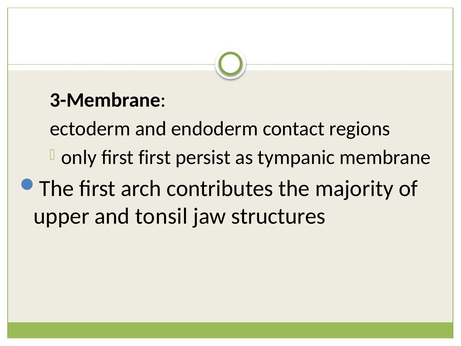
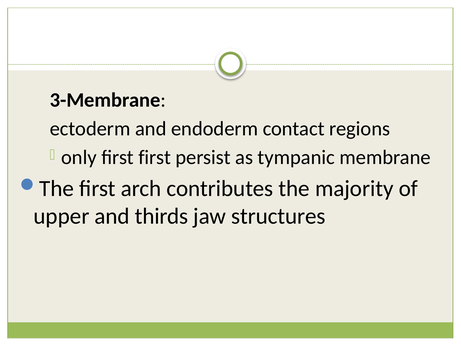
tonsil: tonsil -> thirds
